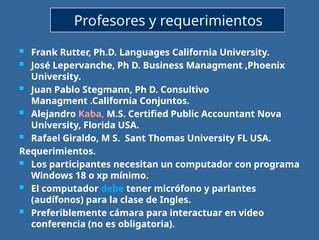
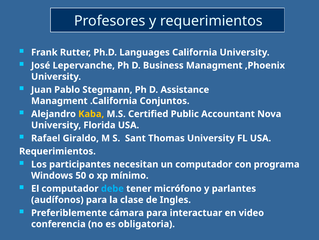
Consultivo: Consultivo -> Assistance
Kaba colour: pink -> yellow
18: 18 -> 50
